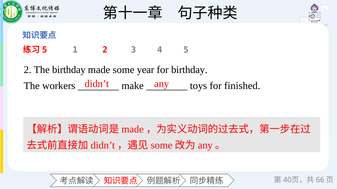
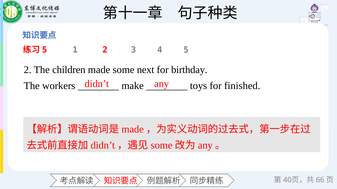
The birthday: birthday -> children
year: year -> next
